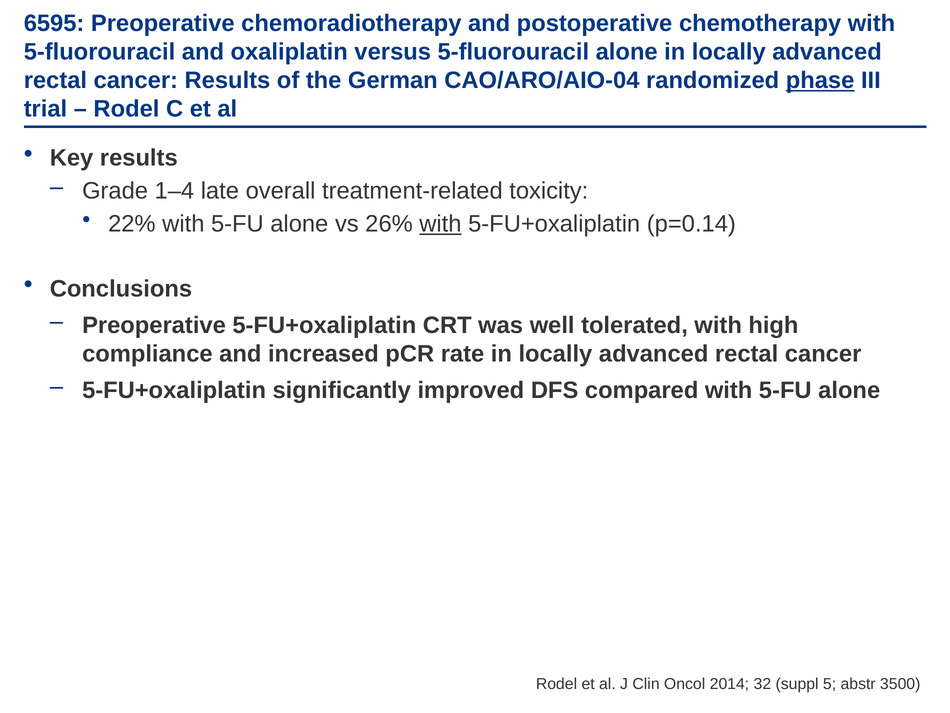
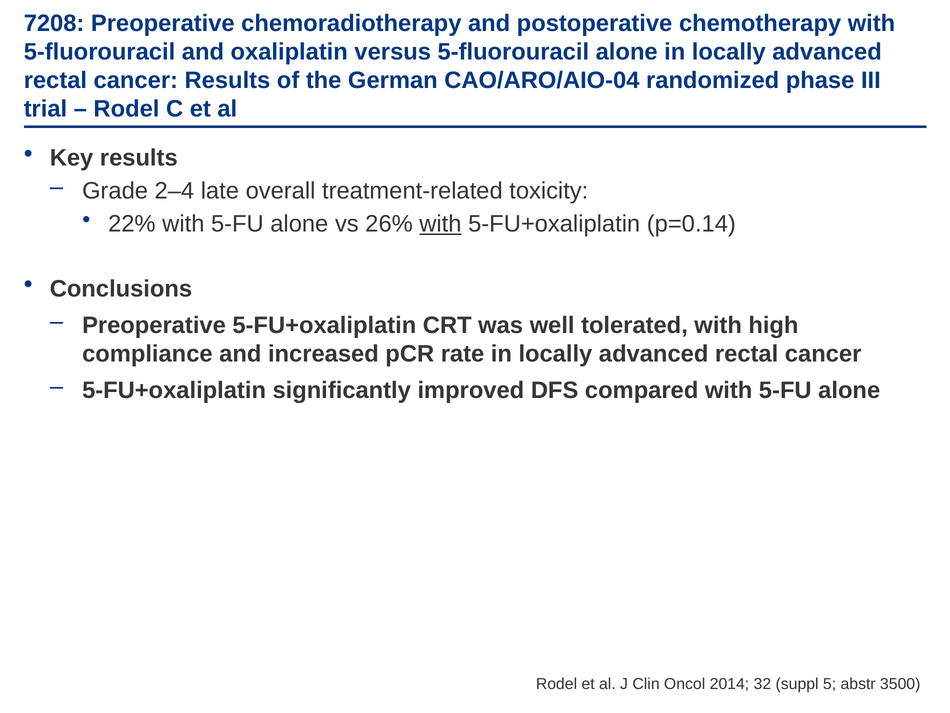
6595: 6595 -> 7208
phase underline: present -> none
1–4: 1–4 -> 2–4
